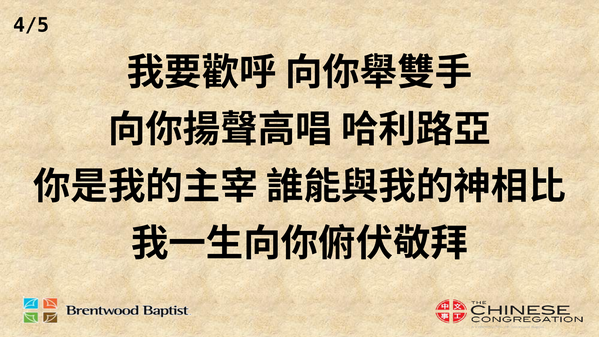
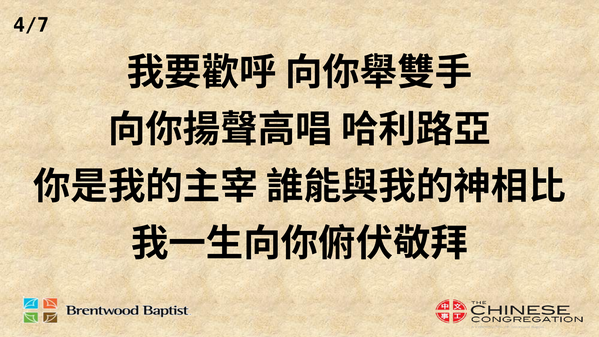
4/5: 4/5 -> 4/7
